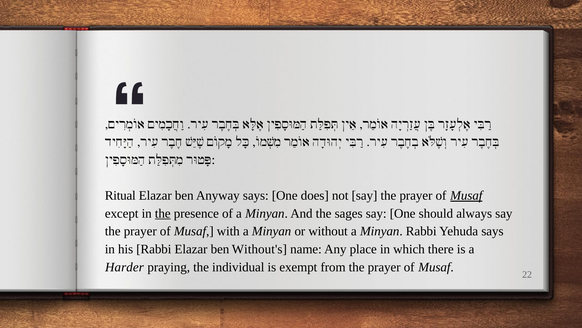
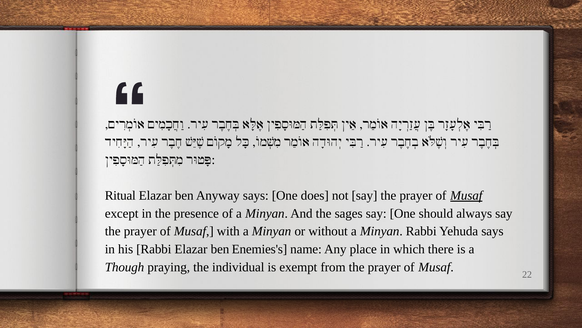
the at (163, 213) underline: present -> none
Without's: Without's -> Enemies's
Harder: Harder -> Though
